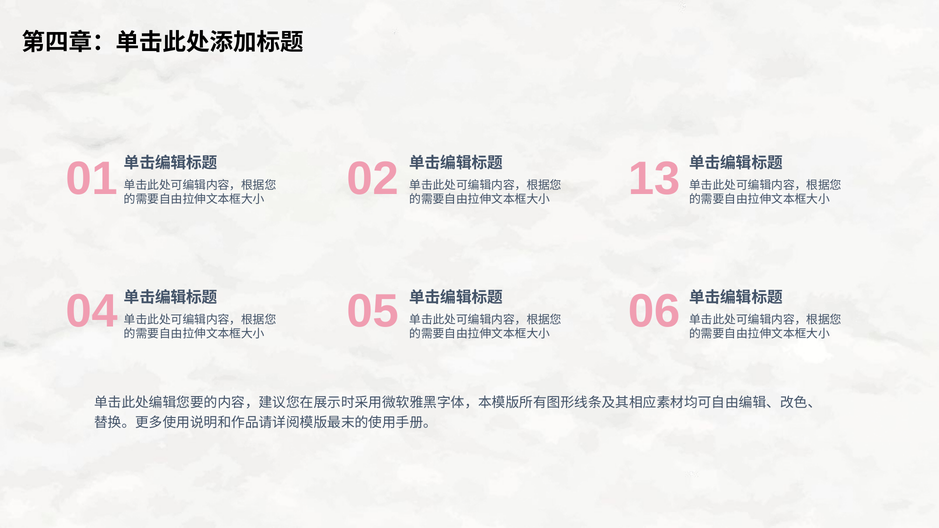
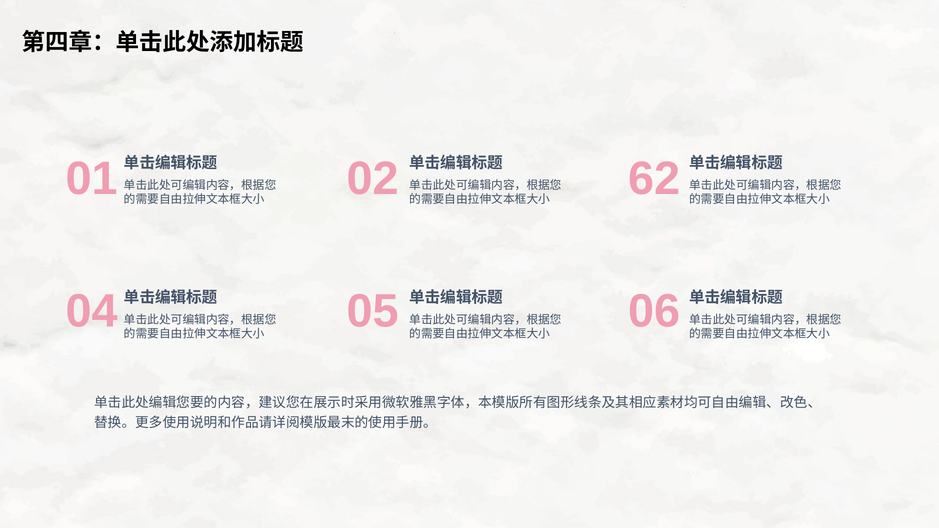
13: 13 -> 62
